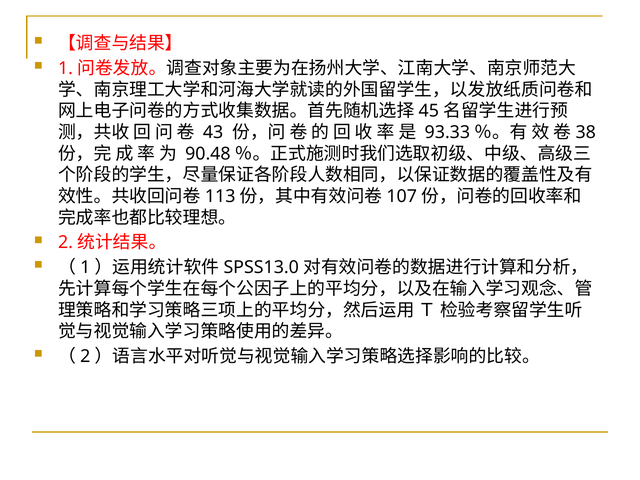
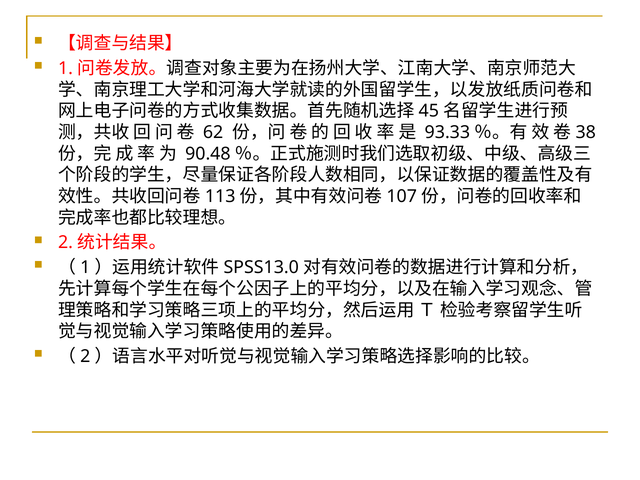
43: 43 -> 62
